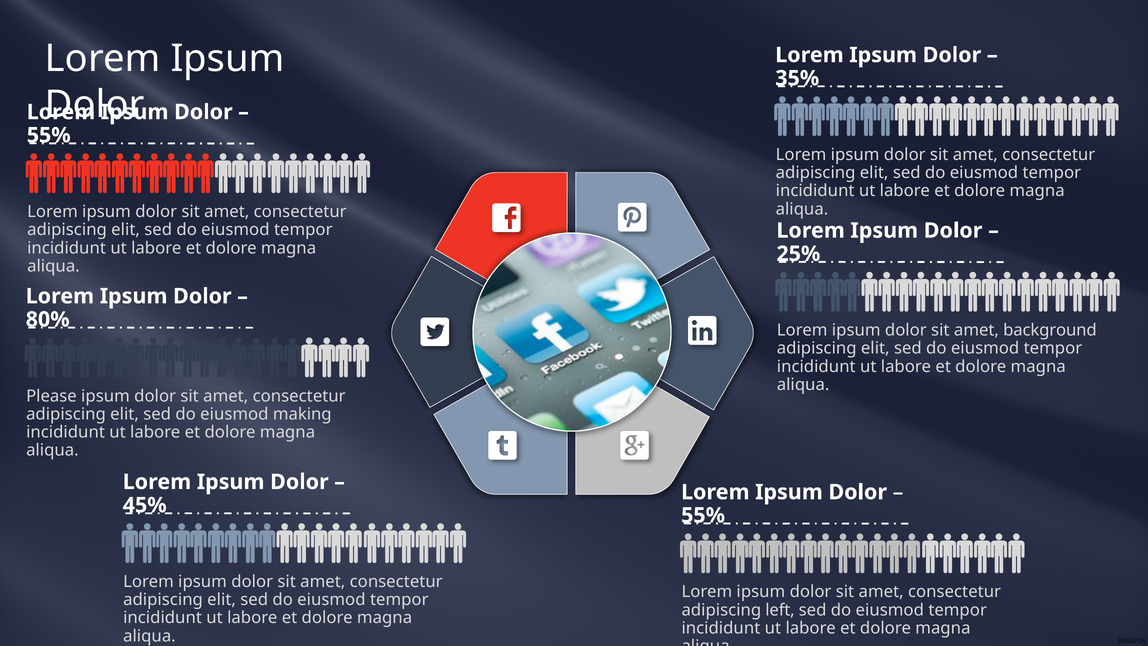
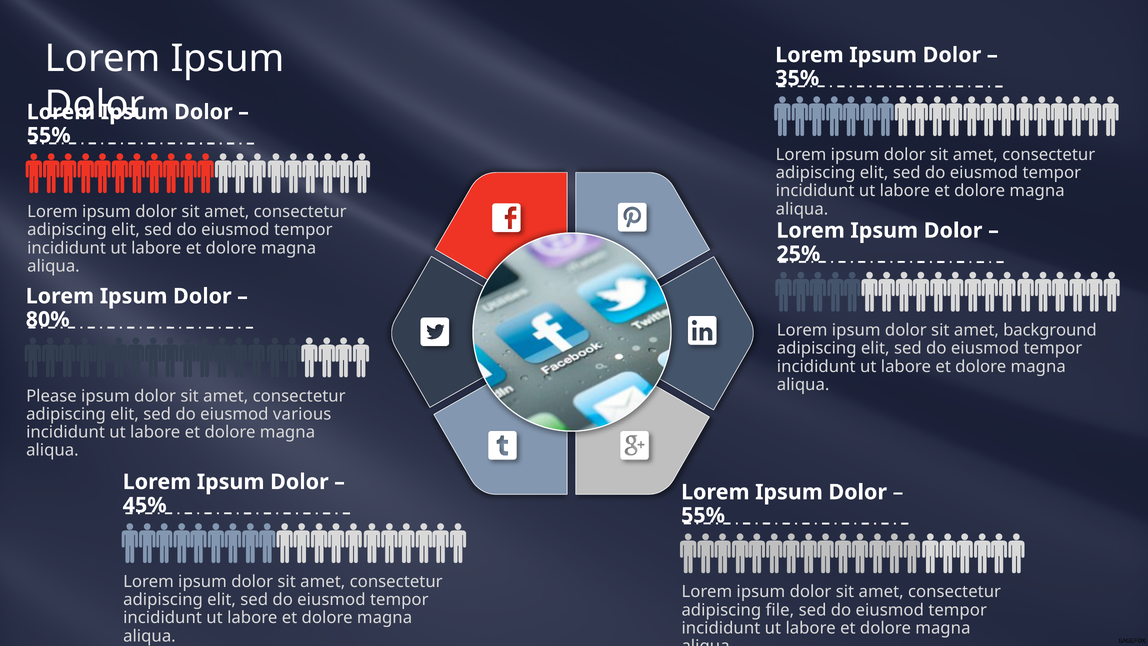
making: making -> various
left: left -> file
